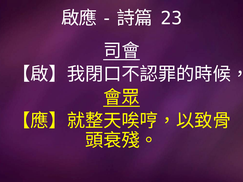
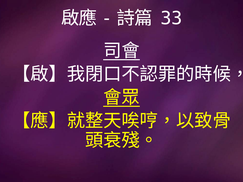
23: 23 -> 33
